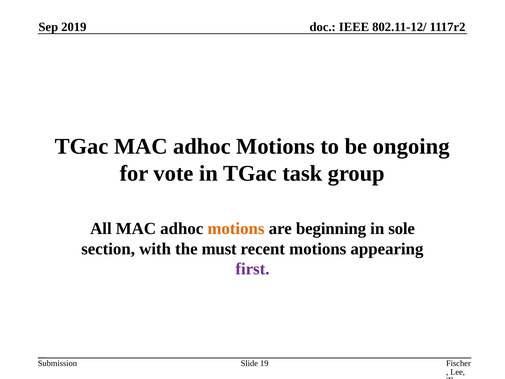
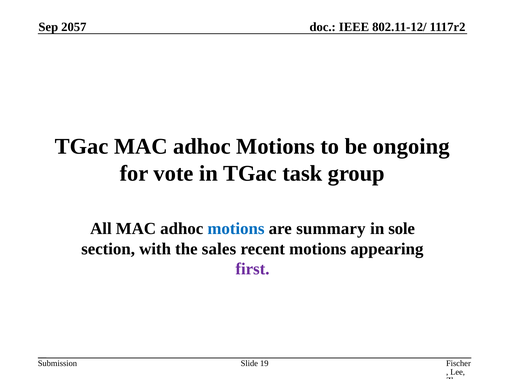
2019: 2019 -> 2057
motions at (236, 228) colour: orange -> blue
beginning: beginning -> summary
must: must -> sales
